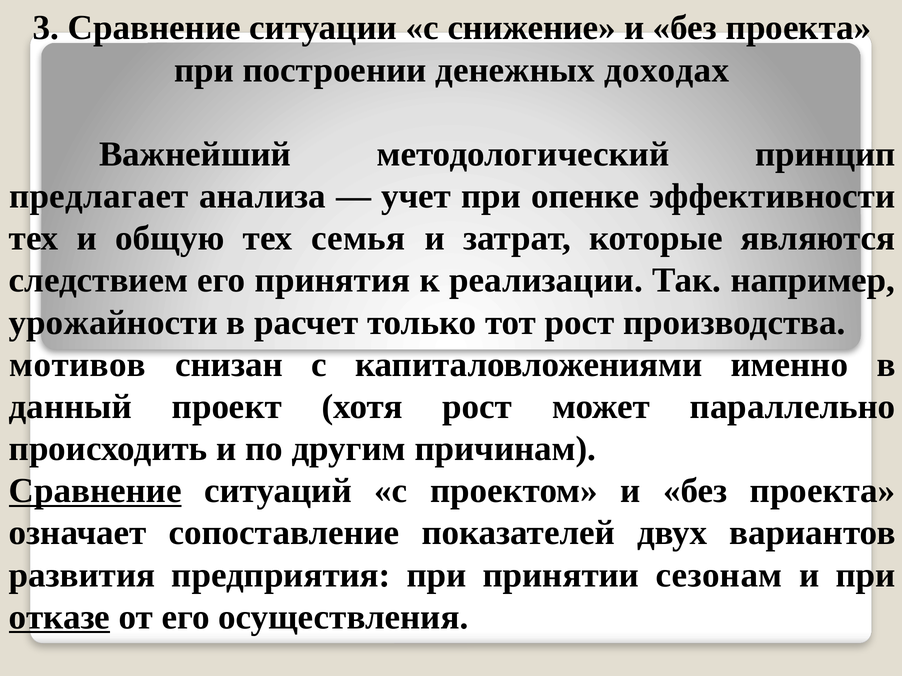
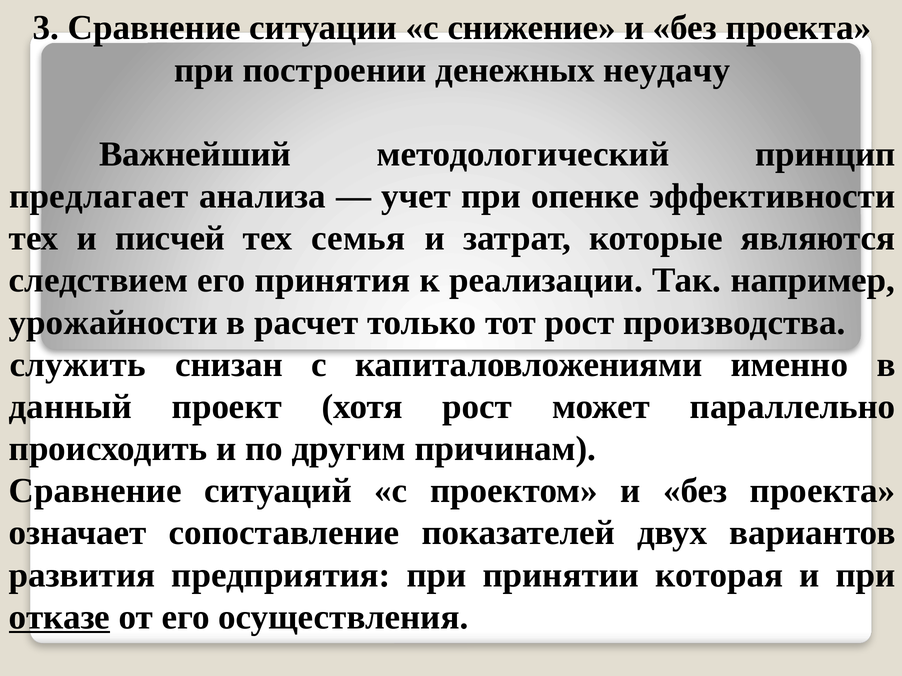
доходах: доходах -> неудачу
общую: общую -> писчей
мотивов: мотивов -> служить
Сравнение at (95, 491) underline: present -> none
сезонам: сезонам -> которая
